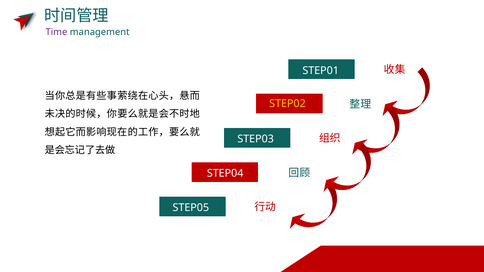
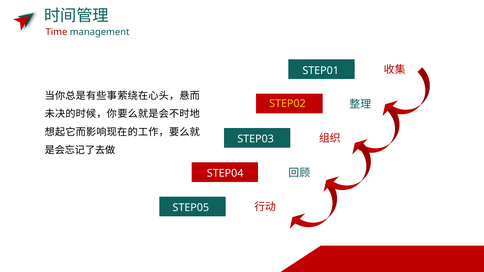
Time colour: purple -> red
